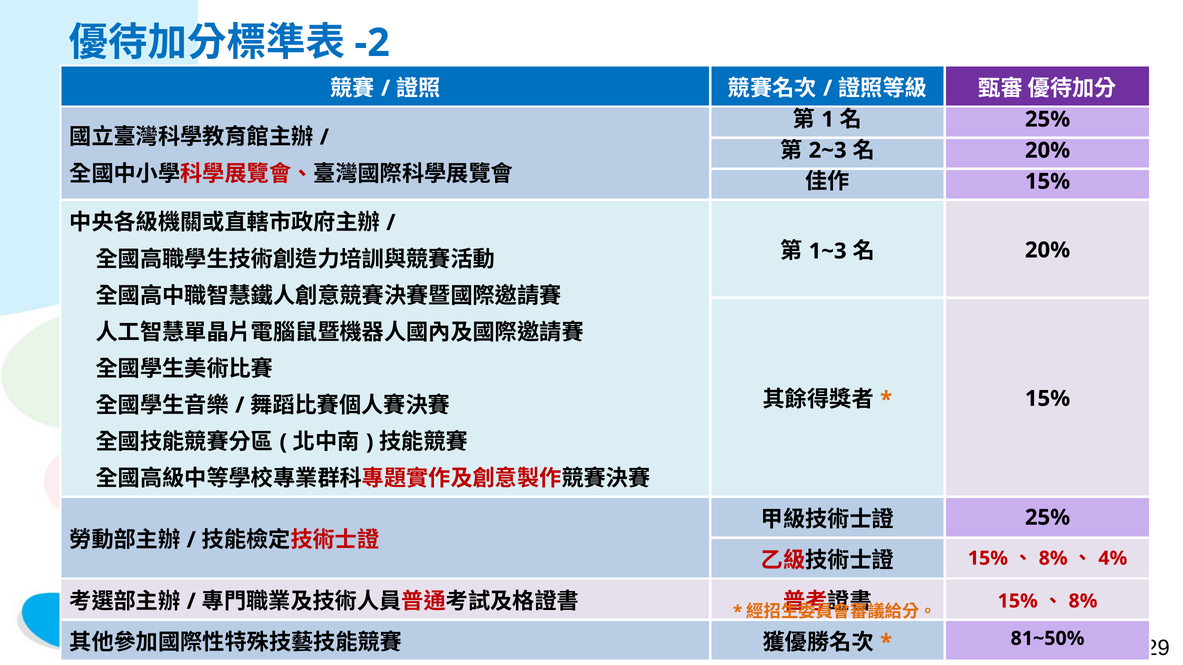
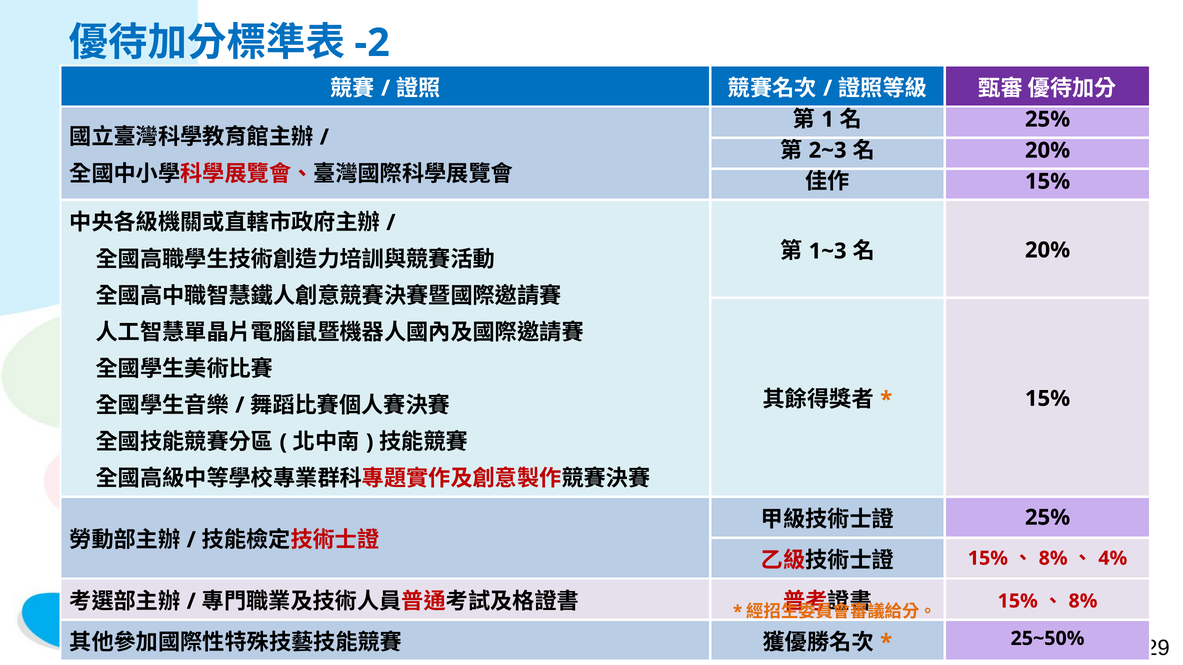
81~50%: 81~50% -> 25~50%
